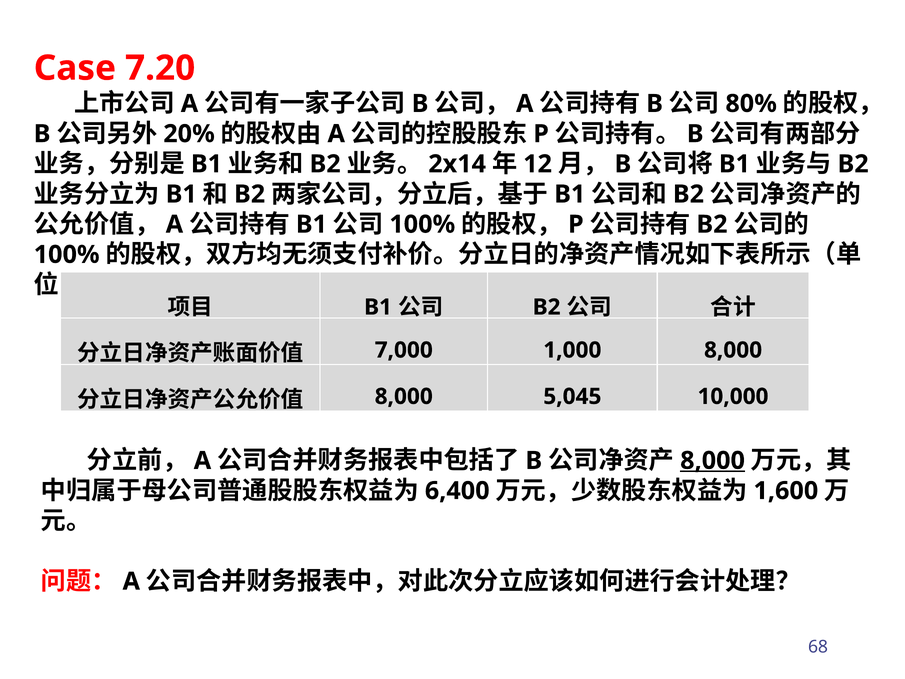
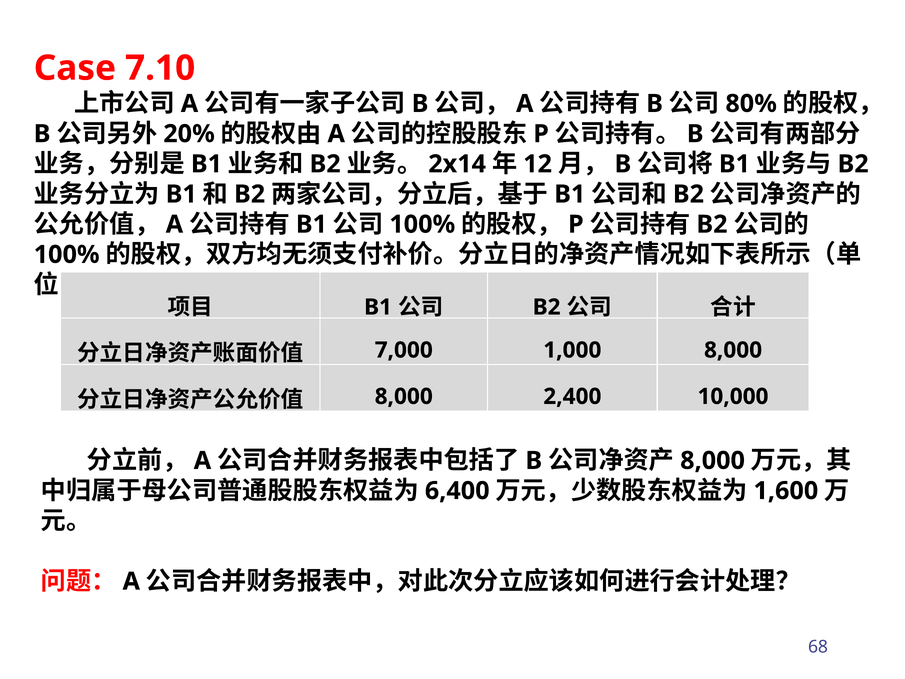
7.20: 7.20 -> 7.10
5,045: 5,045 -> 2,400
8,000 at (713, 460) underline: present -> none
